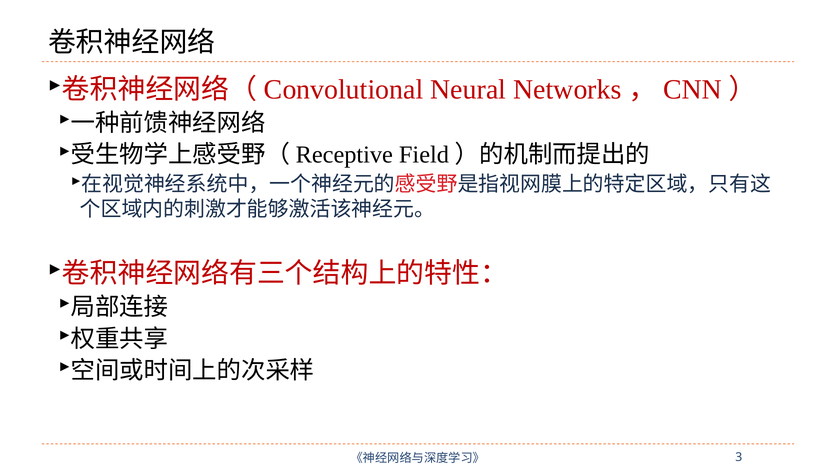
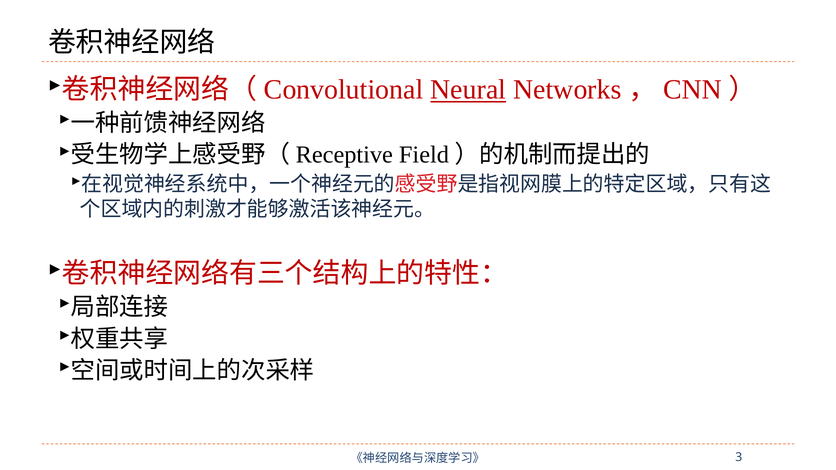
Neural underline: none -> present
